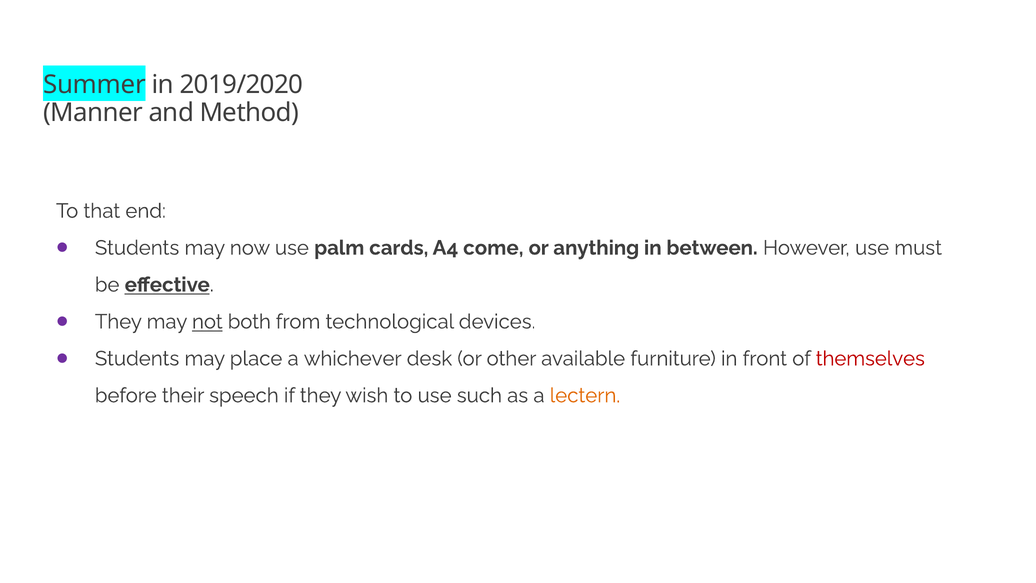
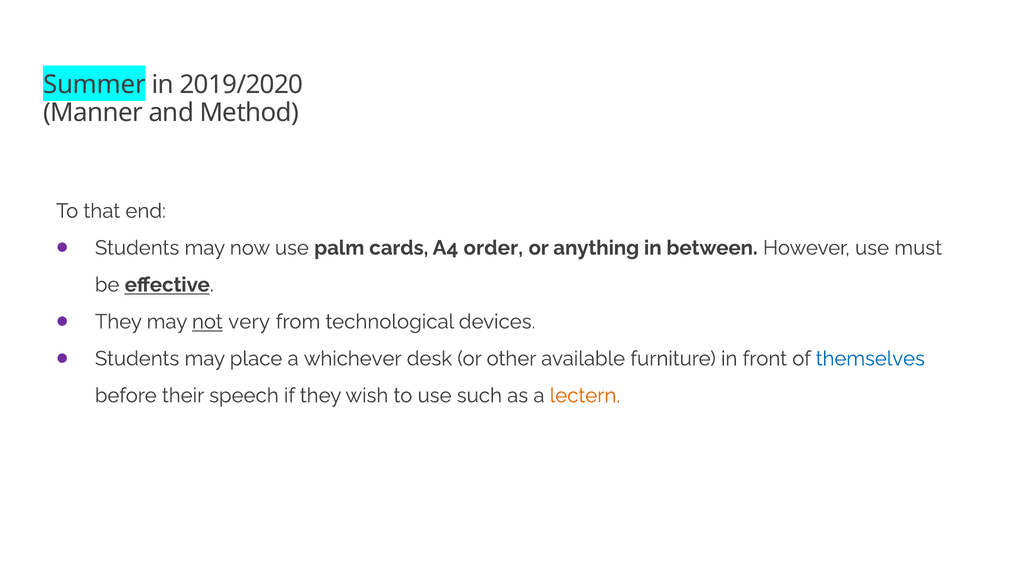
come: come -> order
both: both -> very
themselves colour: red -> blue
